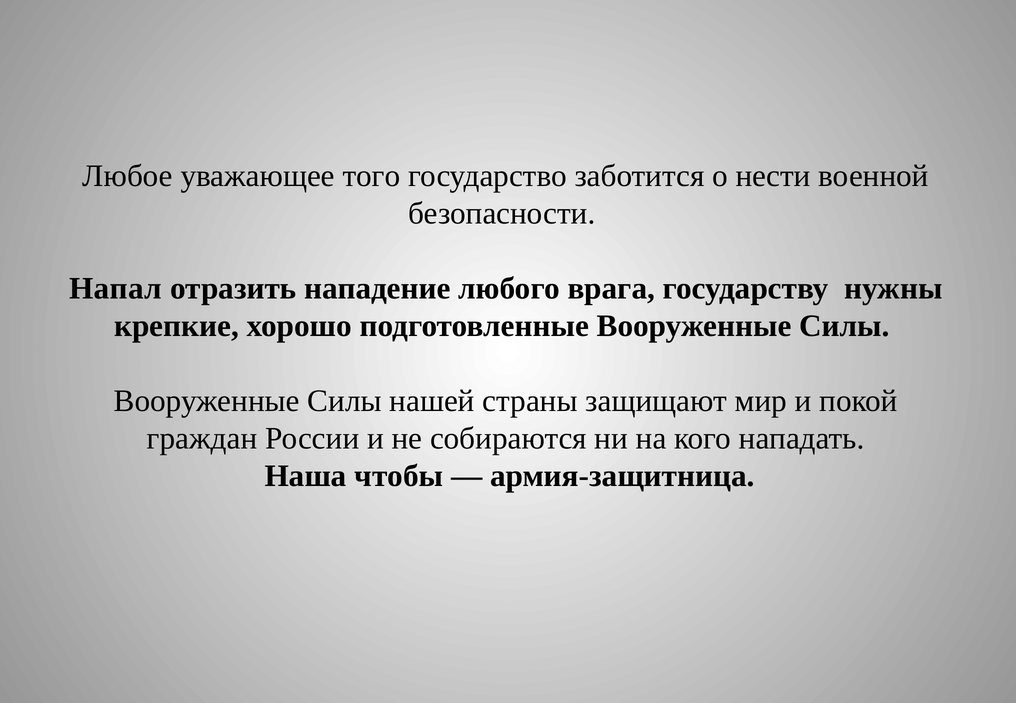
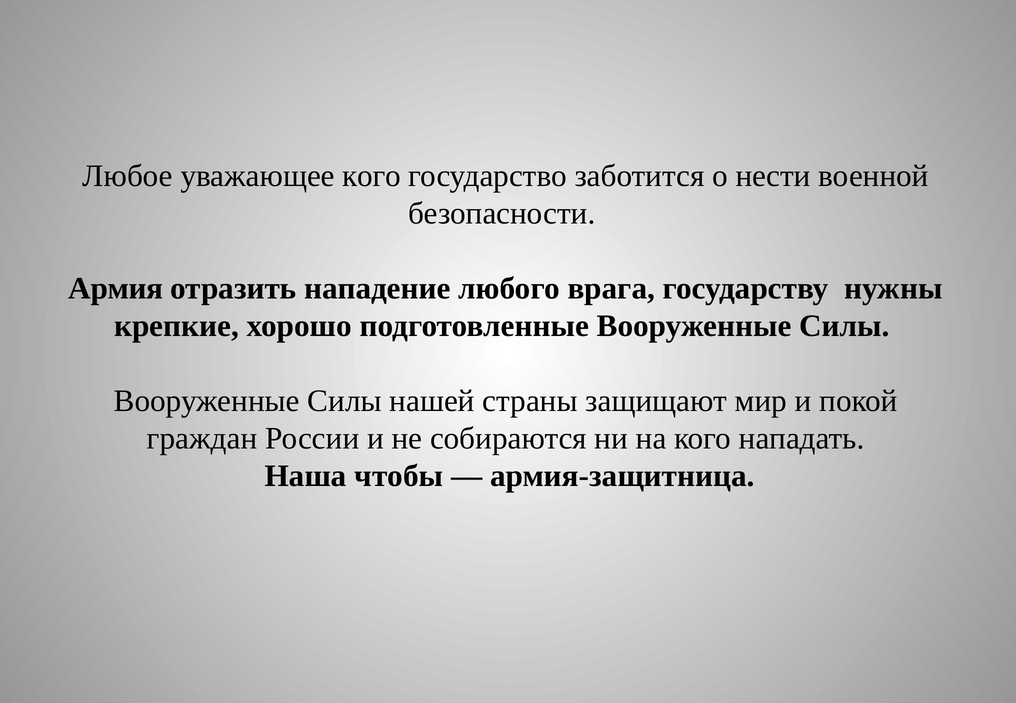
уважающее того: того -> кого
Напал: Напал -> Армия
